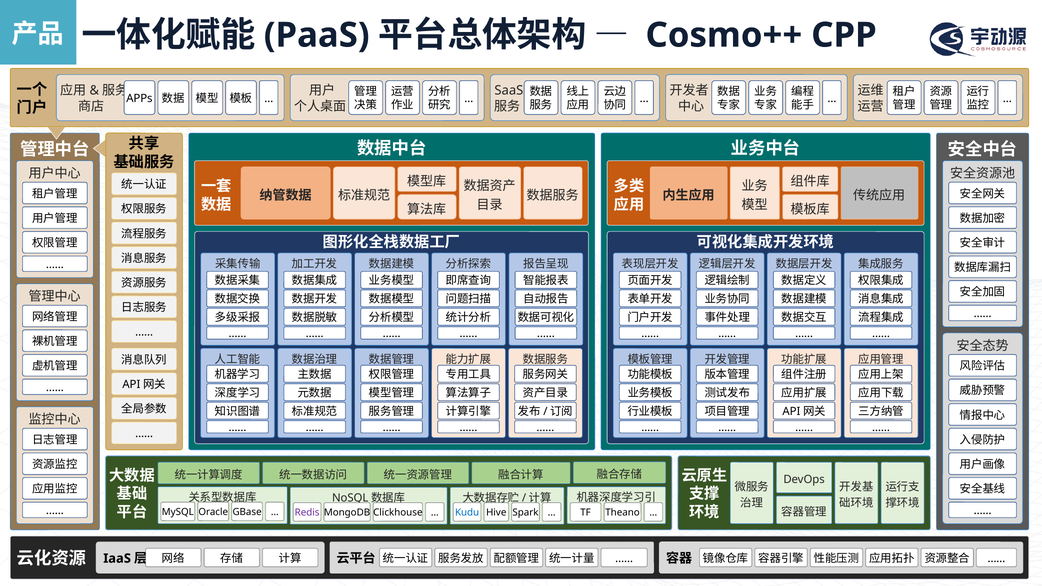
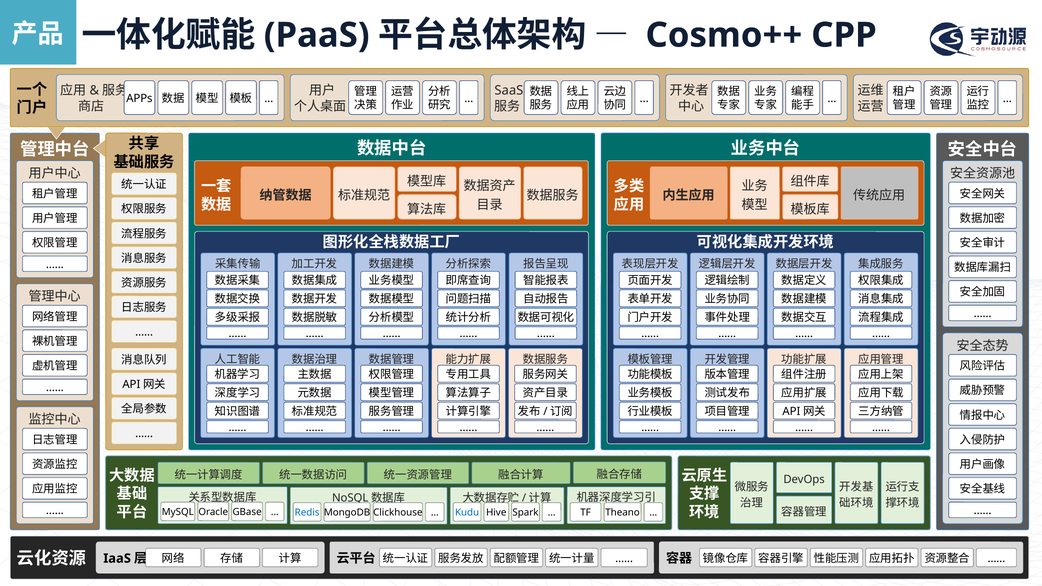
Redis colour: purple -> blue
